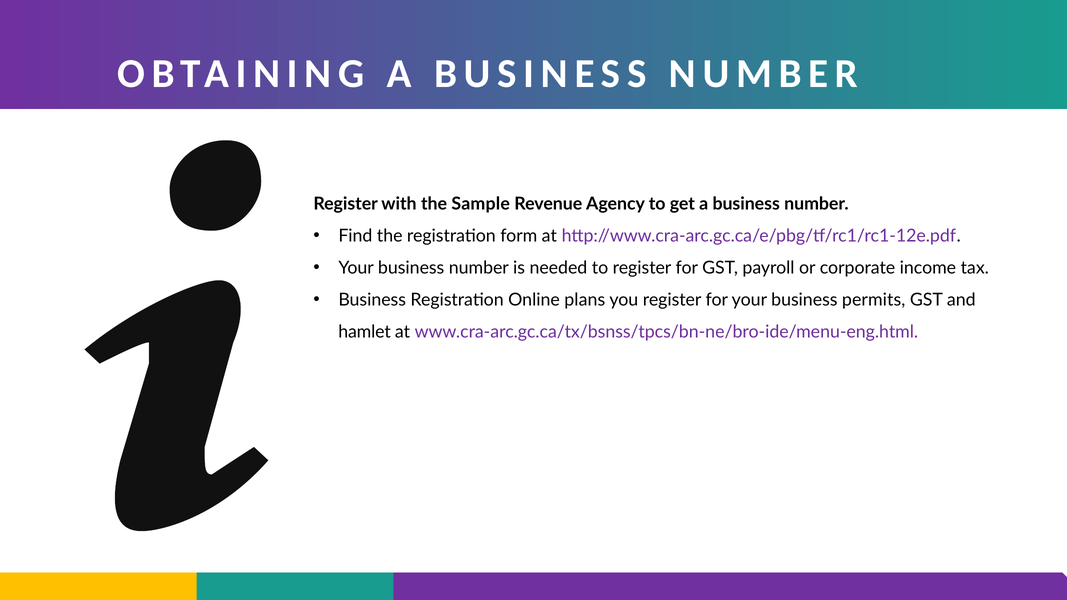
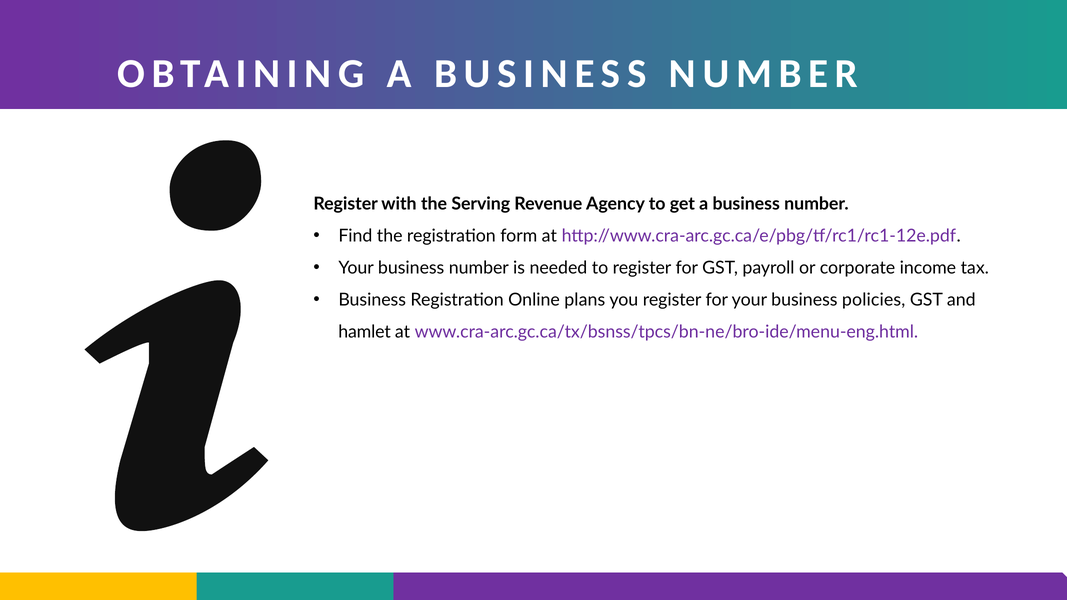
Sample: Sample -> Serving
permits: permits -> policies
